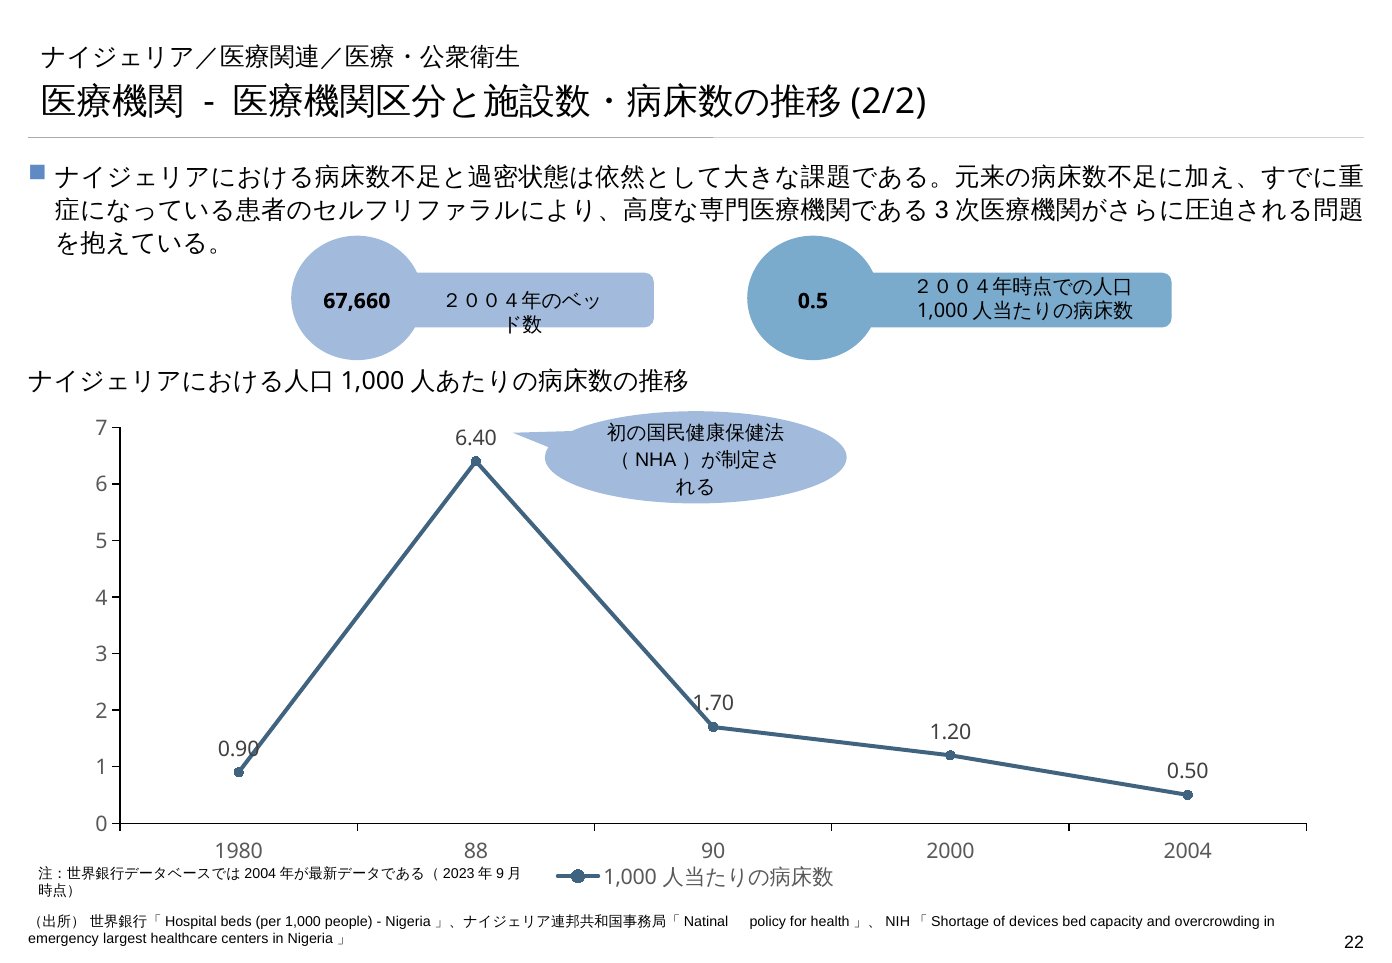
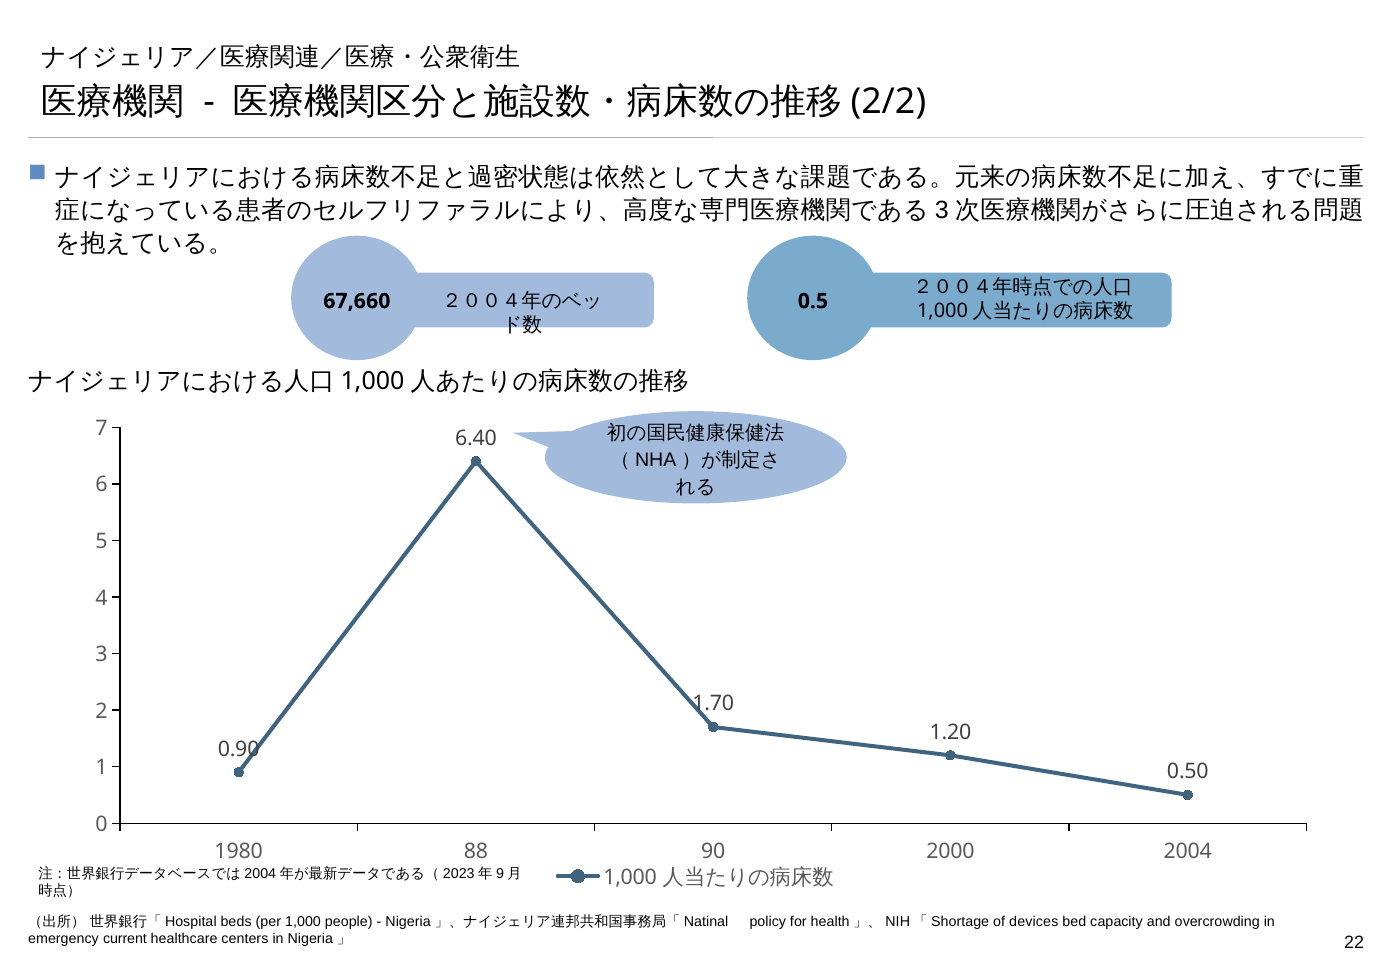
largest: largest -> current
